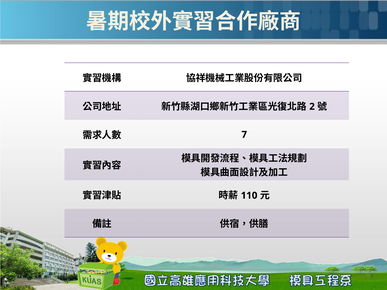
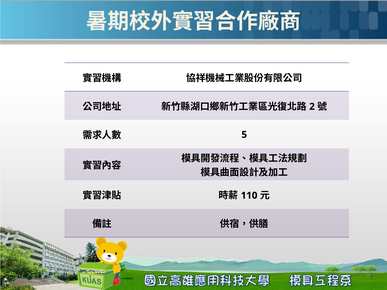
7: 7 -> 5
